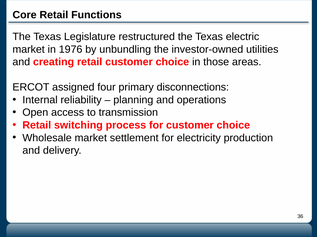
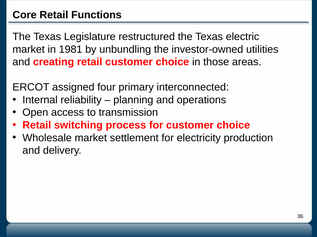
1976: 1976 -> 1981
disconnections: disconnections -> interconnected
